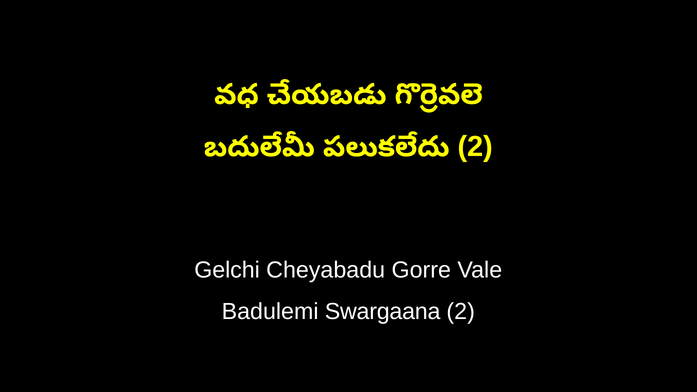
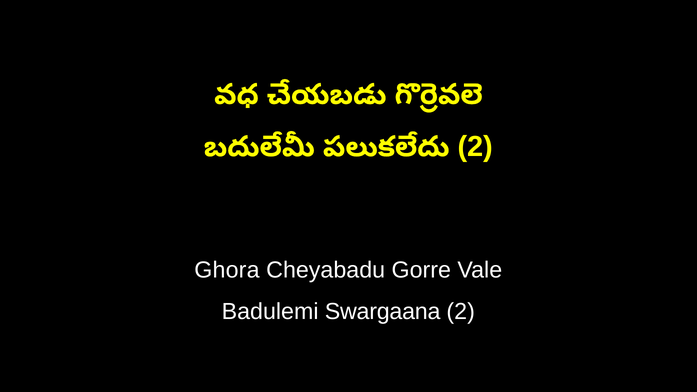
Gelchi: Gelchi -> Ghora
